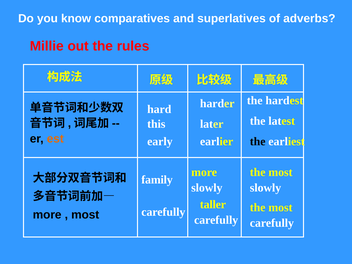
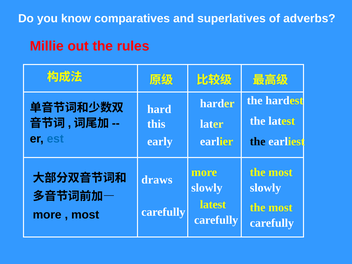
est colour: orange -> blue
family: family -> draws
taller at (213, 205): taller -> latest
